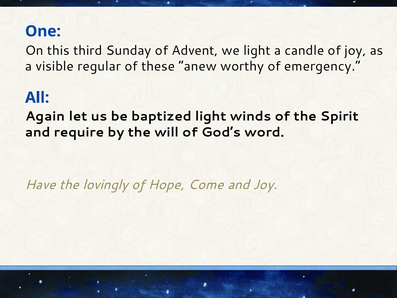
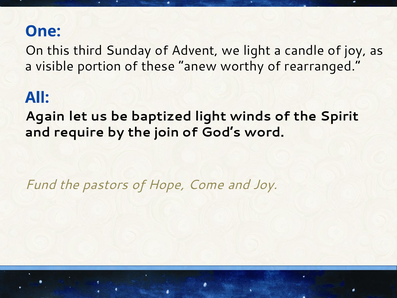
regular: regular -> portion
emergency: emergency -> rearranged
will: will -> join
Have: Have -> Fund
lovingly: lovingly -> pastors
